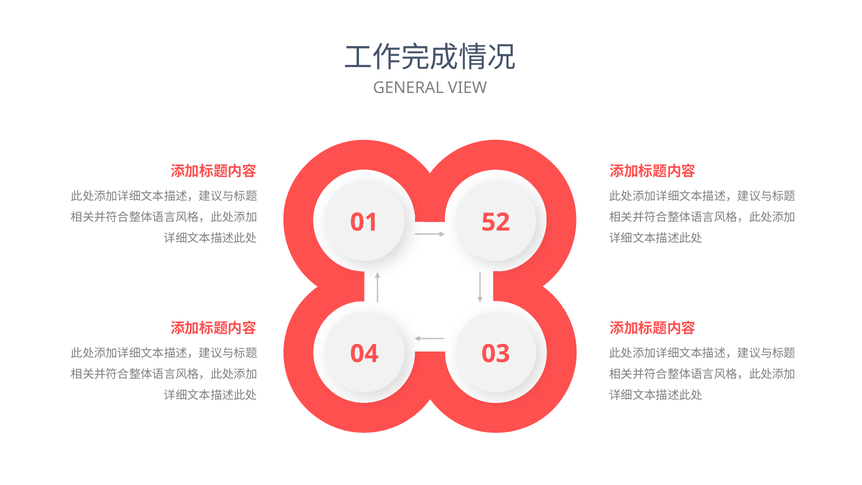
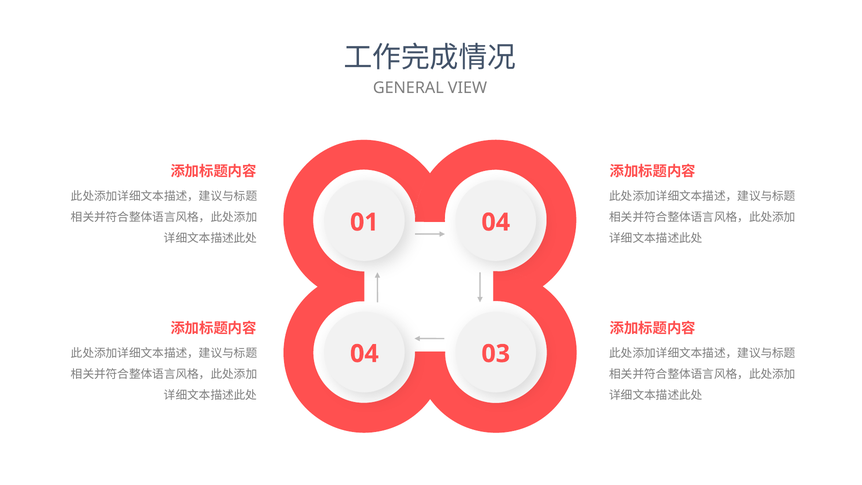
01 52: 52 -> 04
